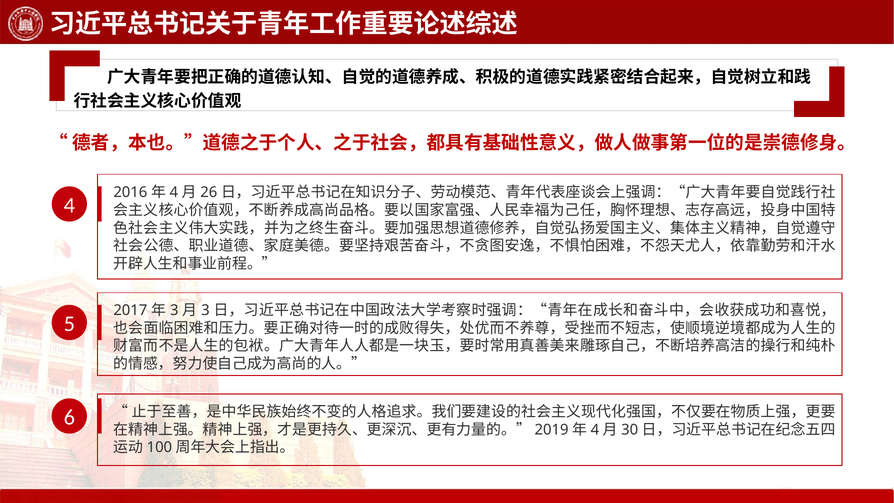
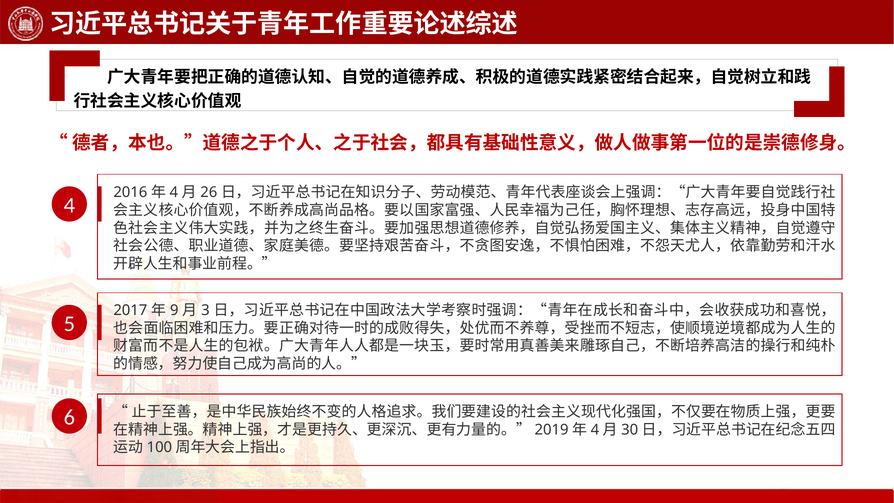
3 at (174, 310): 3 -> 9
